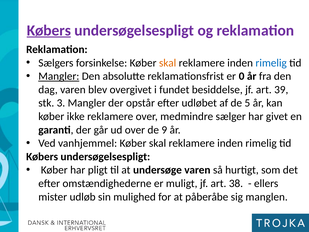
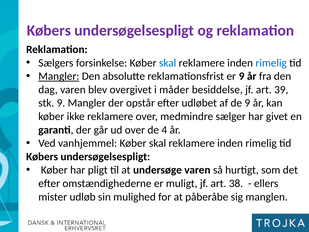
Købers at (49, 30) underline: present -> none
skal at (168, 63) colour: orange -> blue
er 0: 0 -> 9
fundet: fundet -> måder
stk 3: 3 -> 9
de 5: 5 -> 9
9: 9 -> 4
